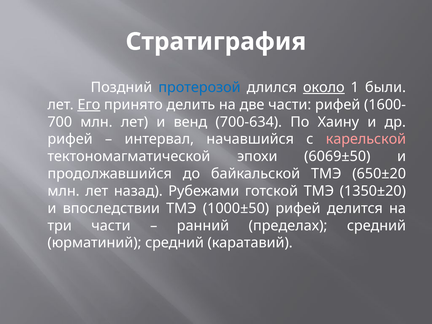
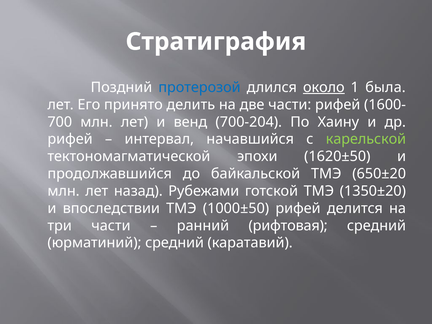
были: были -> была
Его underline: present -> none
700-634: 700-634 -> 700-204
карельской colour: pink -> light green
6069±50: 6069±50 -> 1620±50
пределах: пределах -> рифтовая
